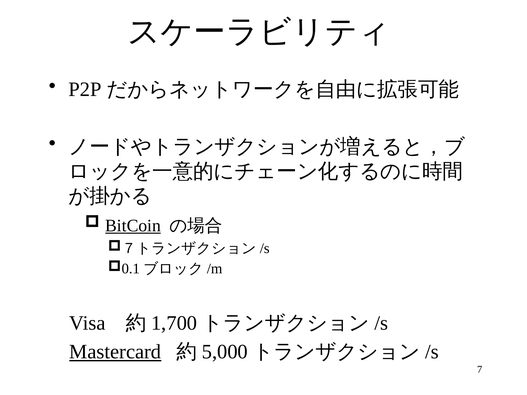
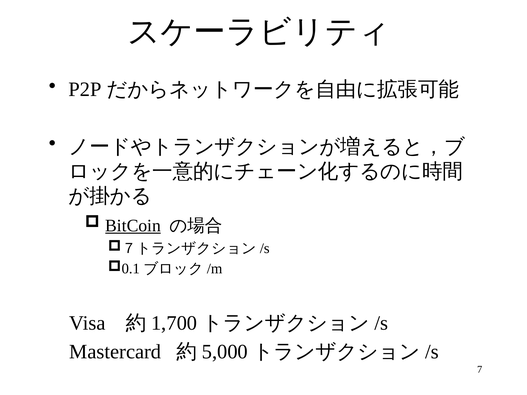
Mastercard underline: present -> none
